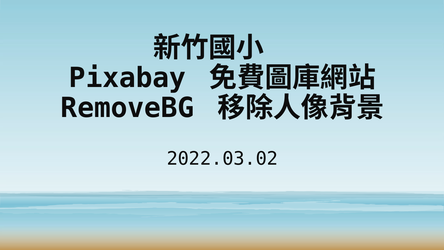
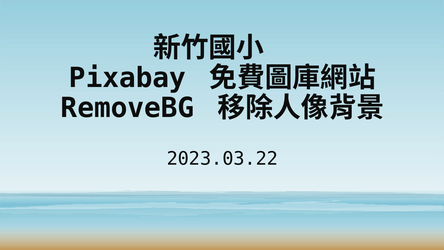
2022.03.02: 2022.03.02 -> 2023.03.22
